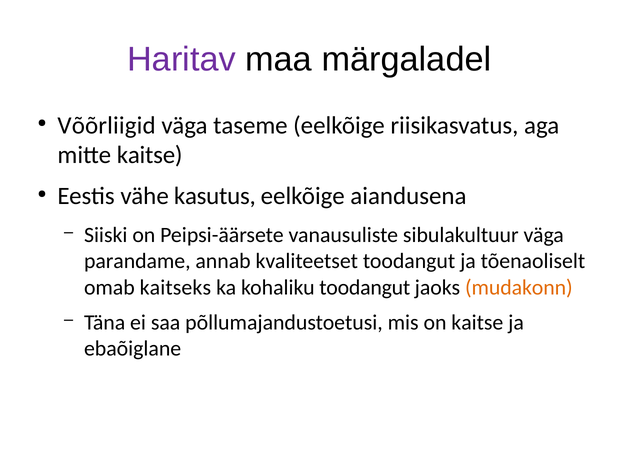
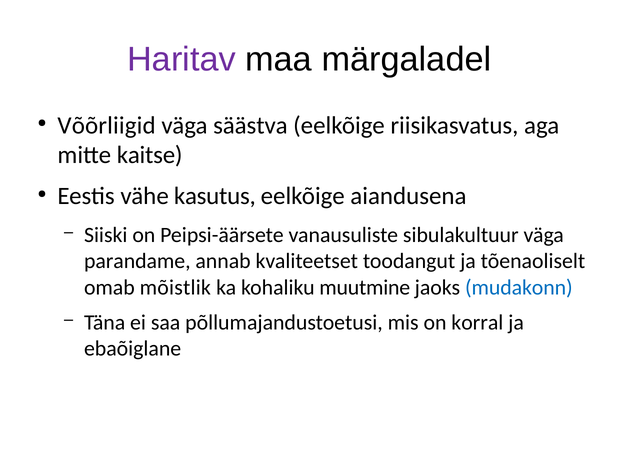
taseme: taseme -> säästva
kaitseks: kaitseks -> mõistlik
kohaliku toodangut: toodangut -> muutmine
mudakonn colour: orange -> blue
on kaitse: kaitse -> korral
